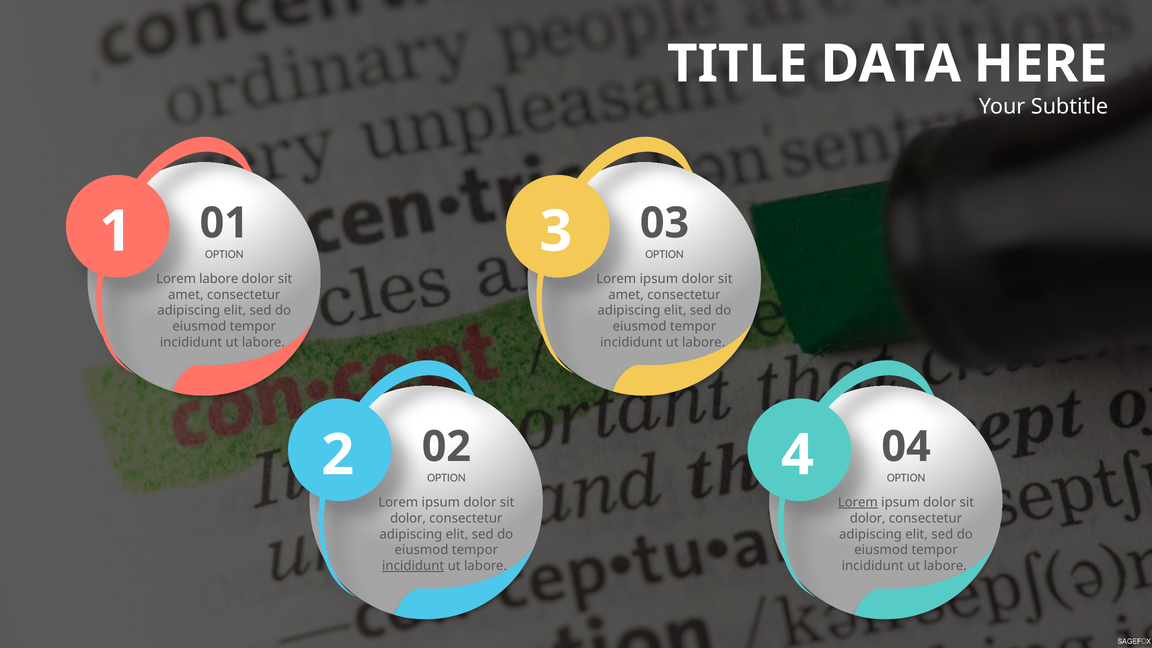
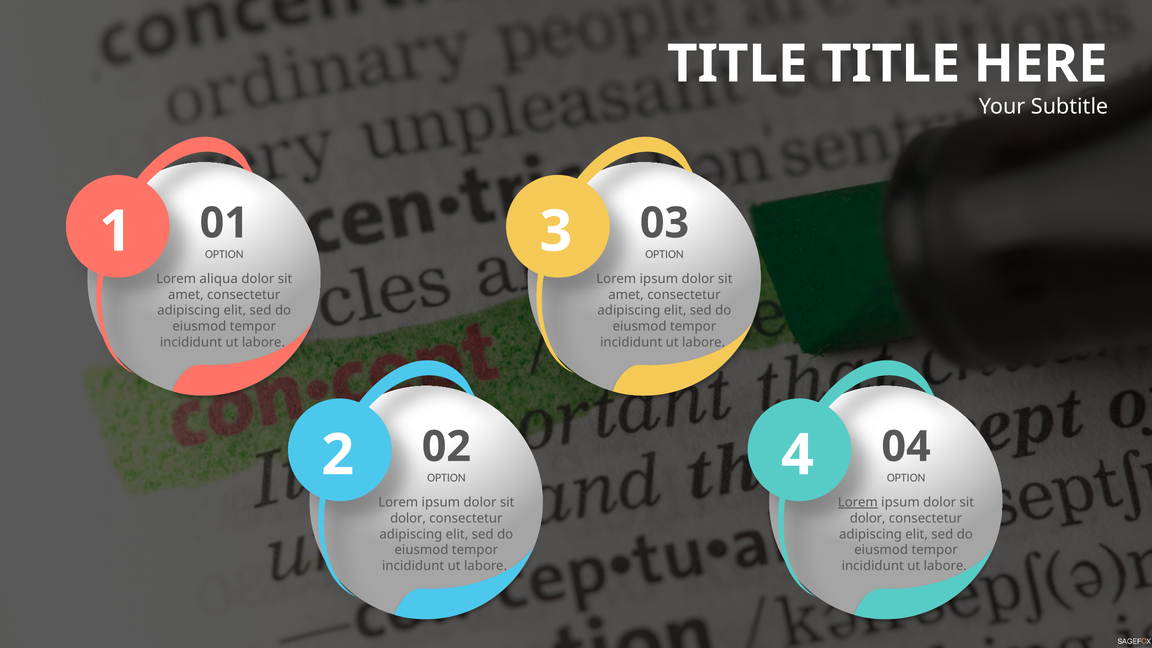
DATA at (891, 64): DATA -> TITLE
Lorem labore: labore -> aliqua
incididunt at (413, 566) underline: present -> none
